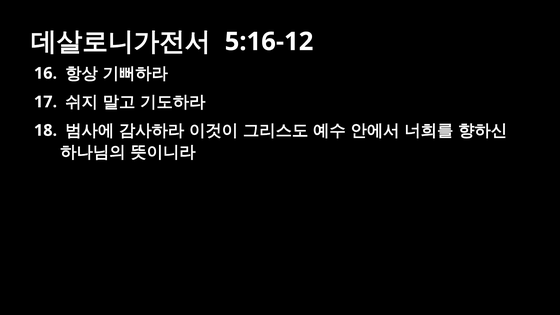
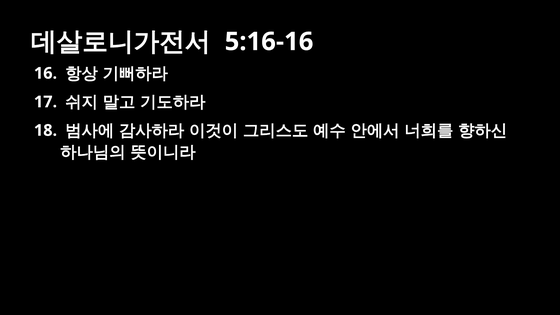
5:16-12: 5:16-12 -> 5:16-16
